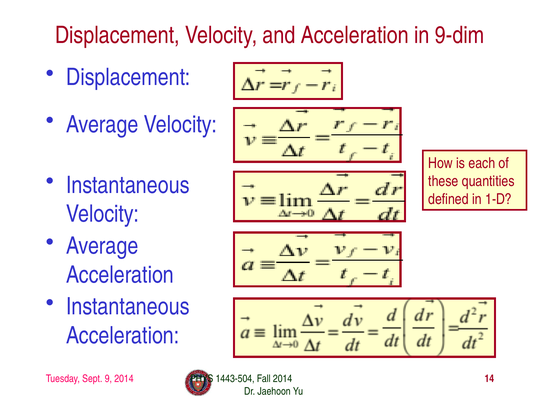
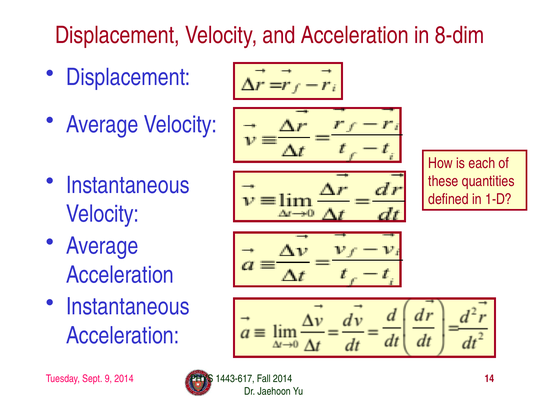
9-dim: 9-dim -> 8-dim
1443-504: 1443-504 -> 1443-617
